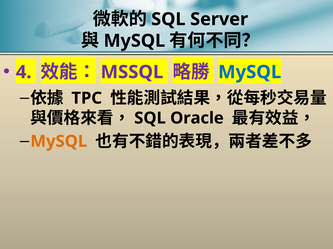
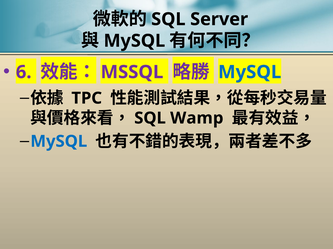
4: 4 -> 6
Oracle: Oracle -> Wamp
MySQL at (59, 142) colour: orange -> blue
